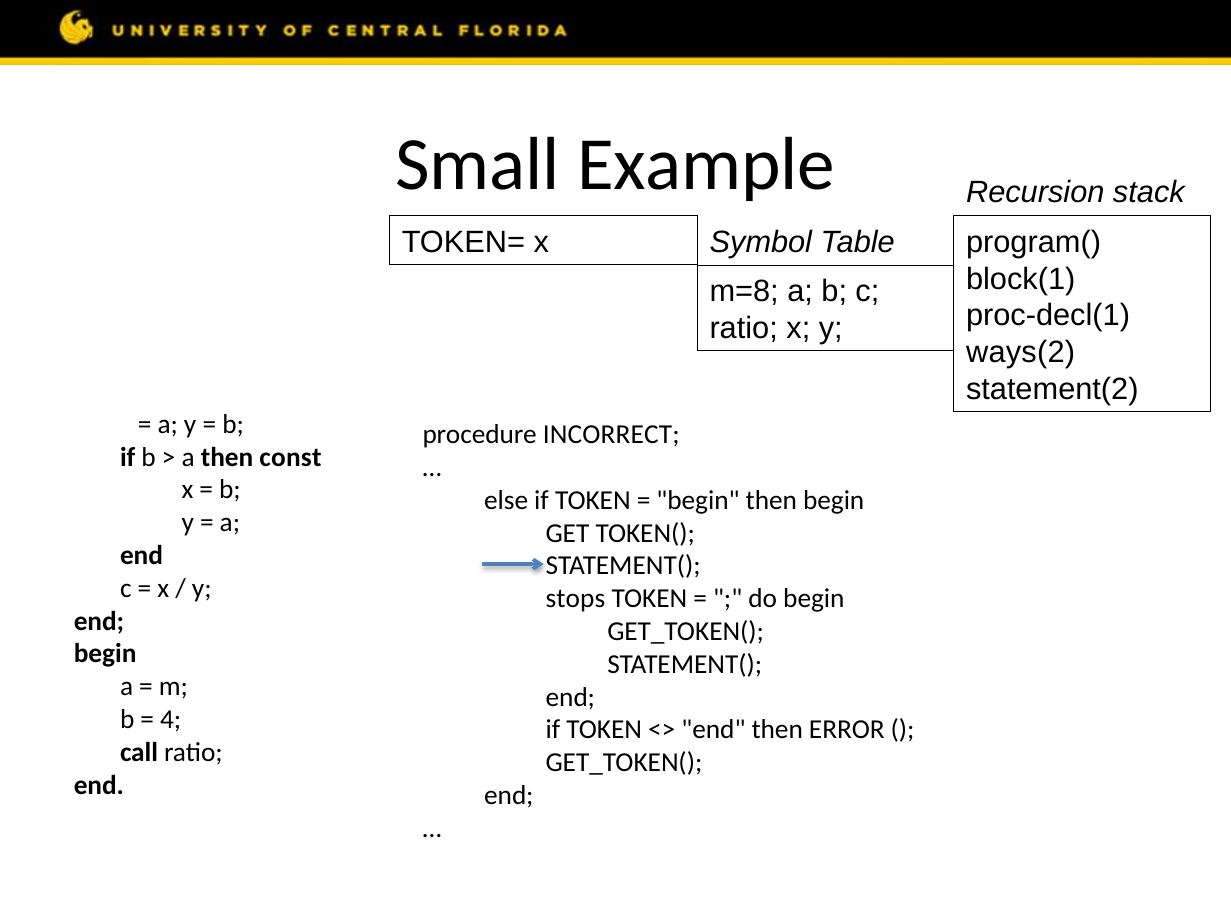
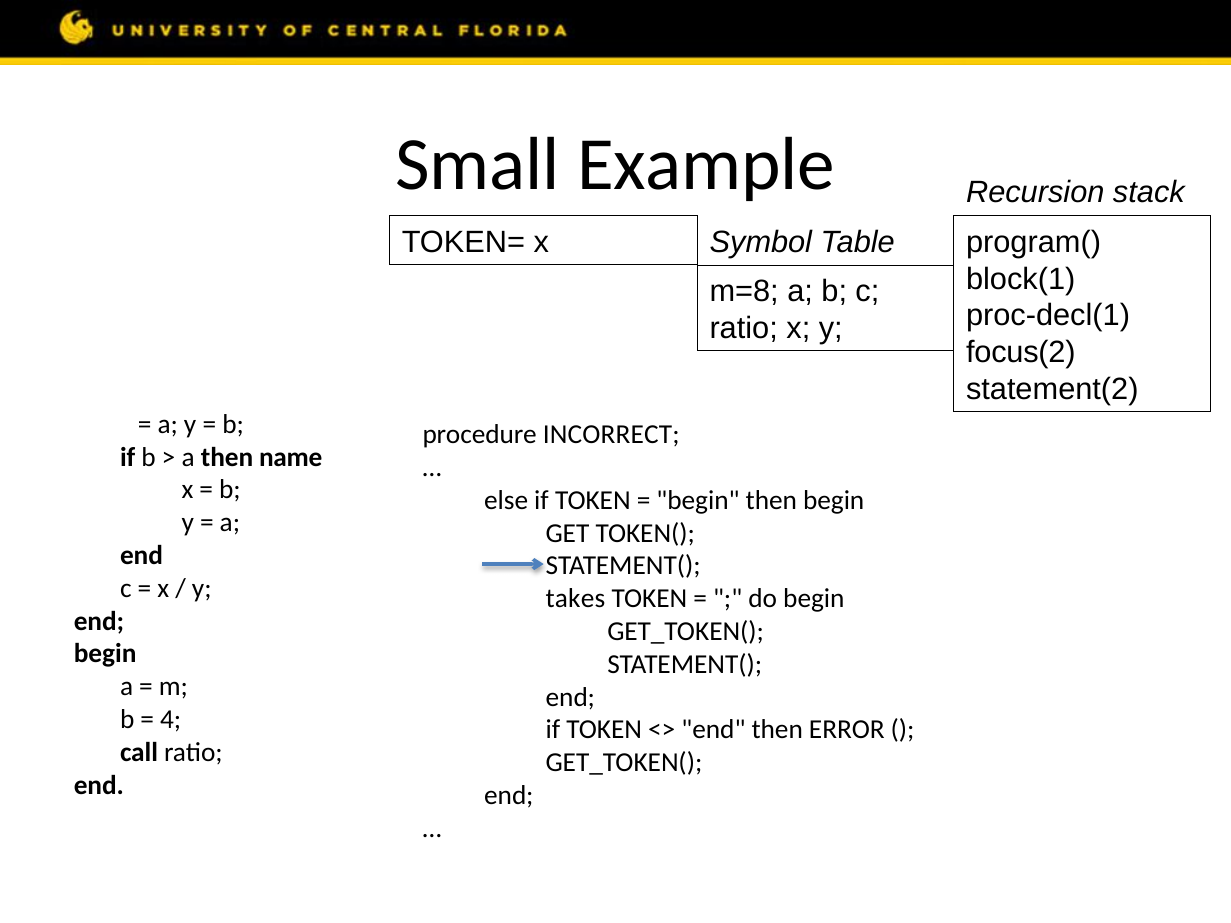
ways(2: ways(2 -> focus(2
then const: const -> name
stops at (576, 599): stops -> takes
